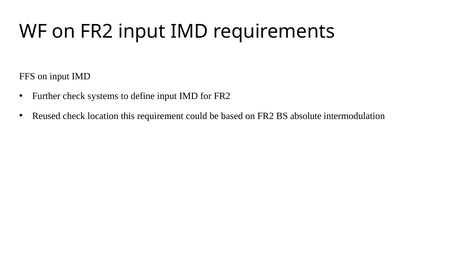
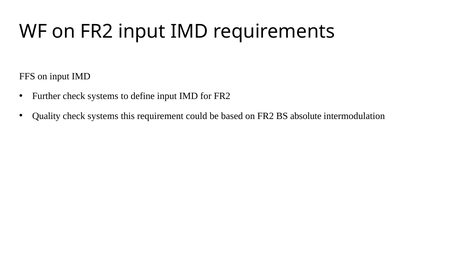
Reused: Reused -> Quality
location at (103, 116): location -> systems
